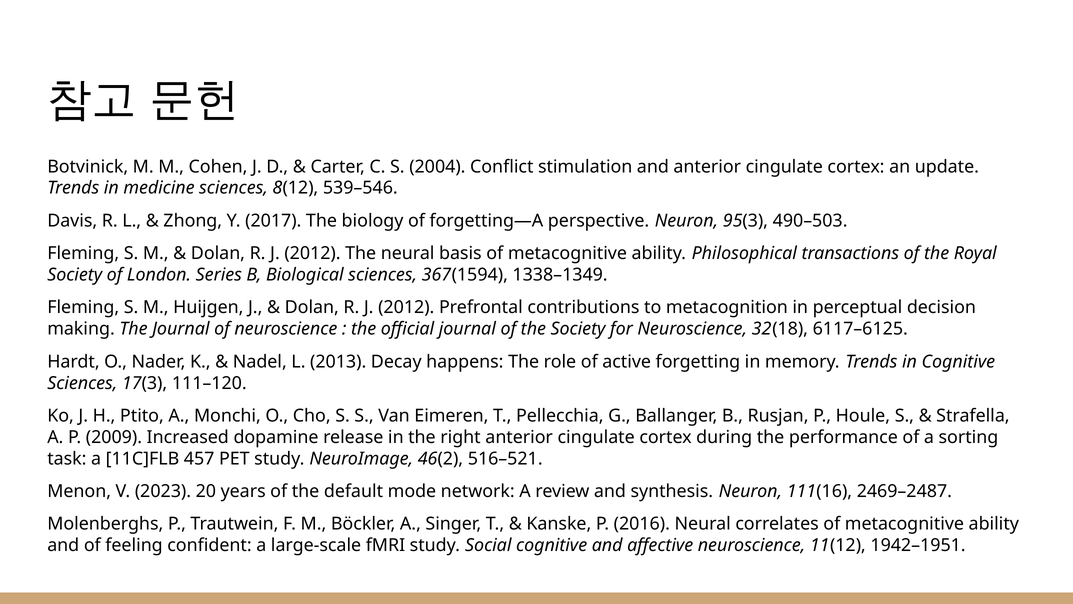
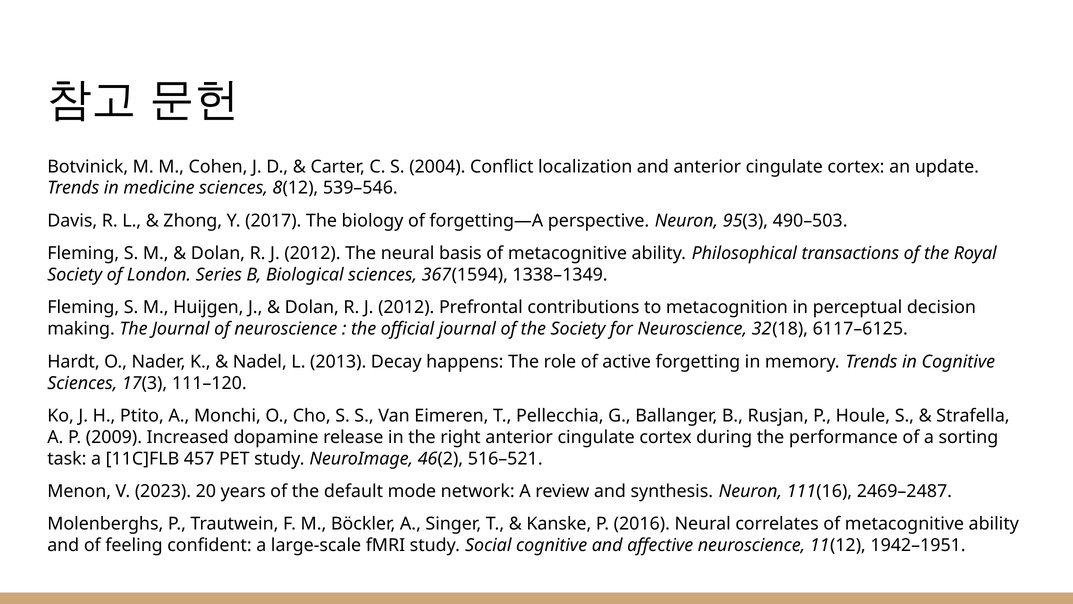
stimulation: stimulation -> localization
